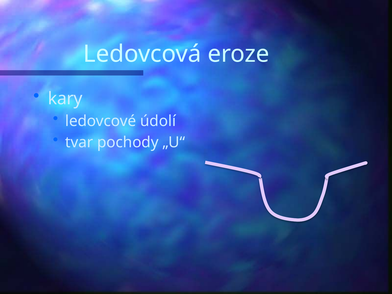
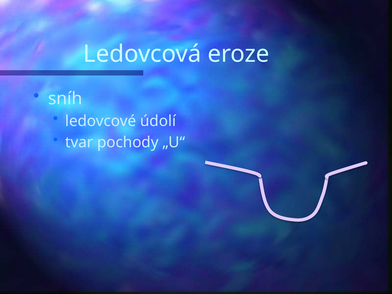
kary: kary -> sníh
